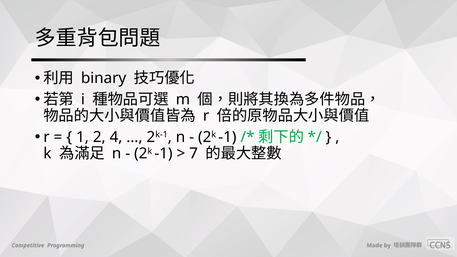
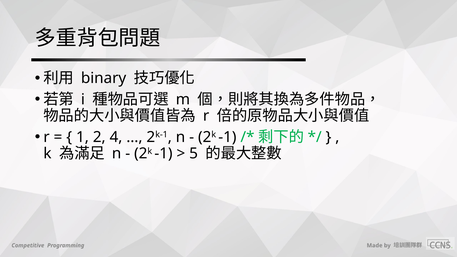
7: 7 -> 5
